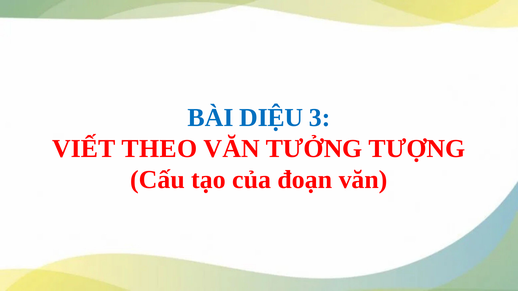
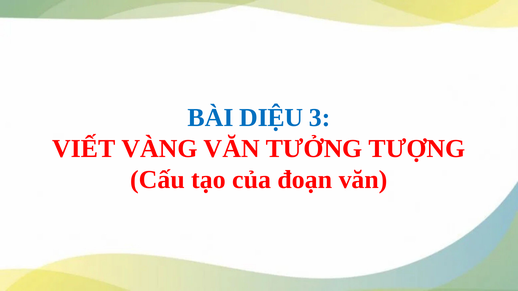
THEO: THEO -> VÀNG
